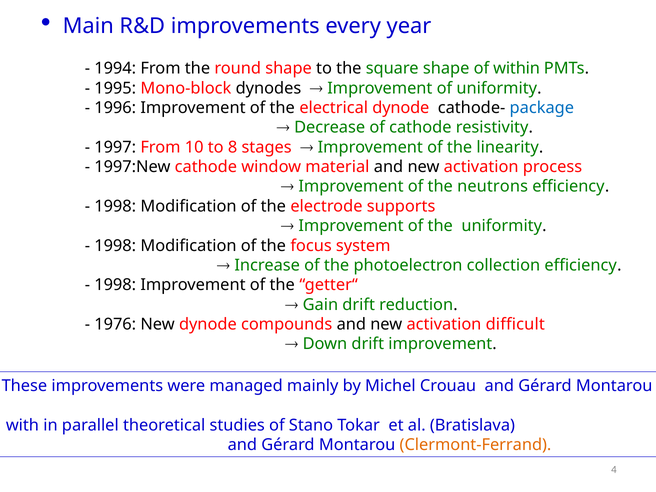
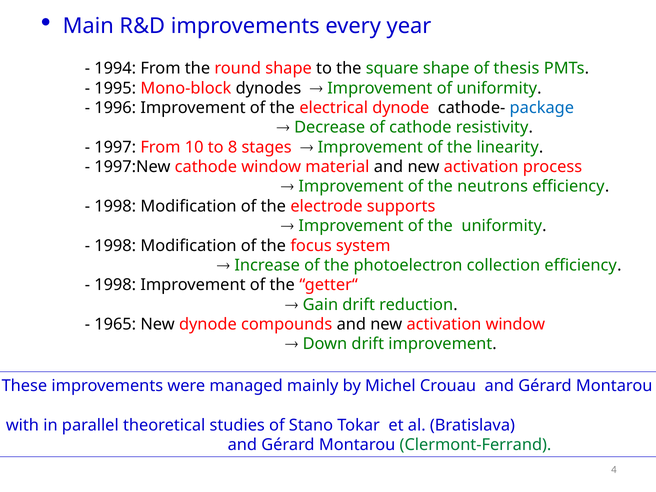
within: within -> thesis
1976: 1976 -> 1965
activation difficult: difficult -> window
Clermont-Ferrand colour: orange -> green
